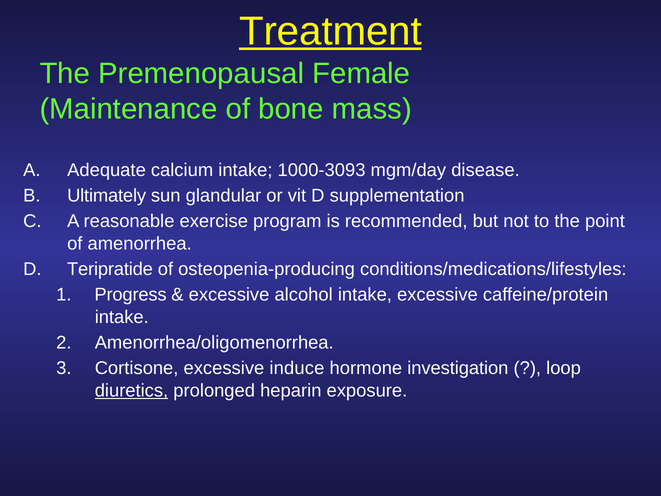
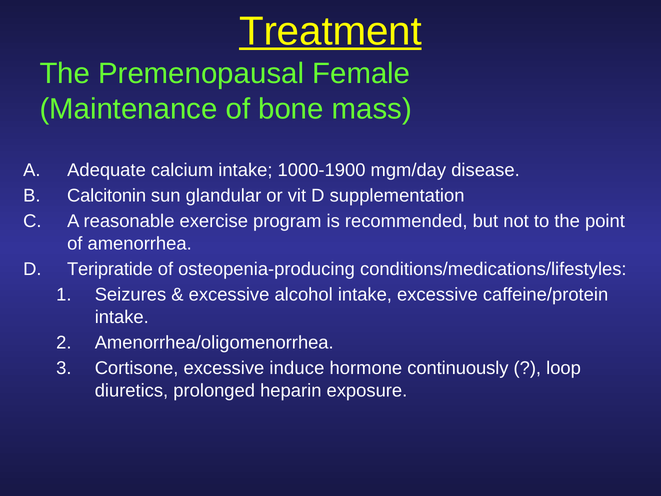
1000-3093: 1000-3093 -> 1000-1900
Ultimately: Ultimately -> Calcitonin
Progress: Progress -> Seizures
investigation: investigation -> continuously
diuretics underline: present -> none
